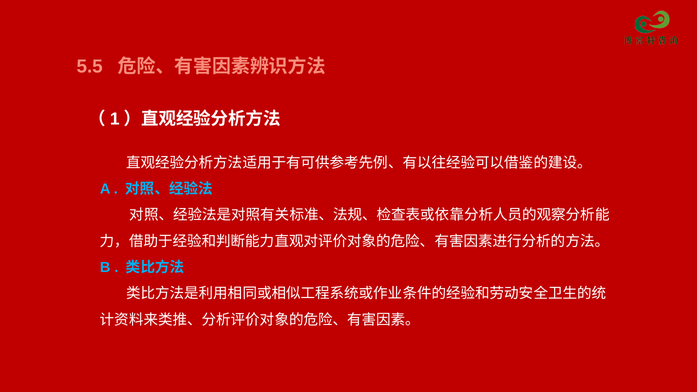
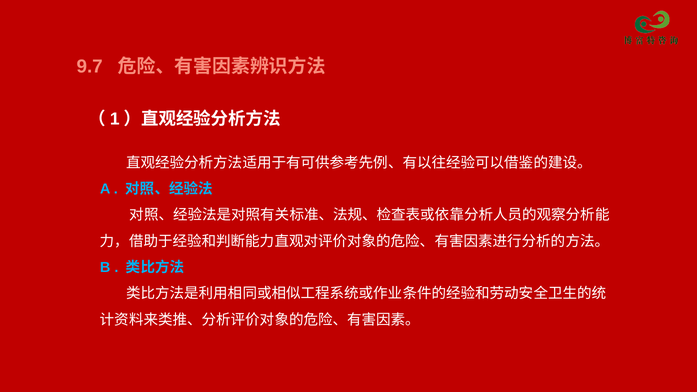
5.5: 5.5 -> 9.7
